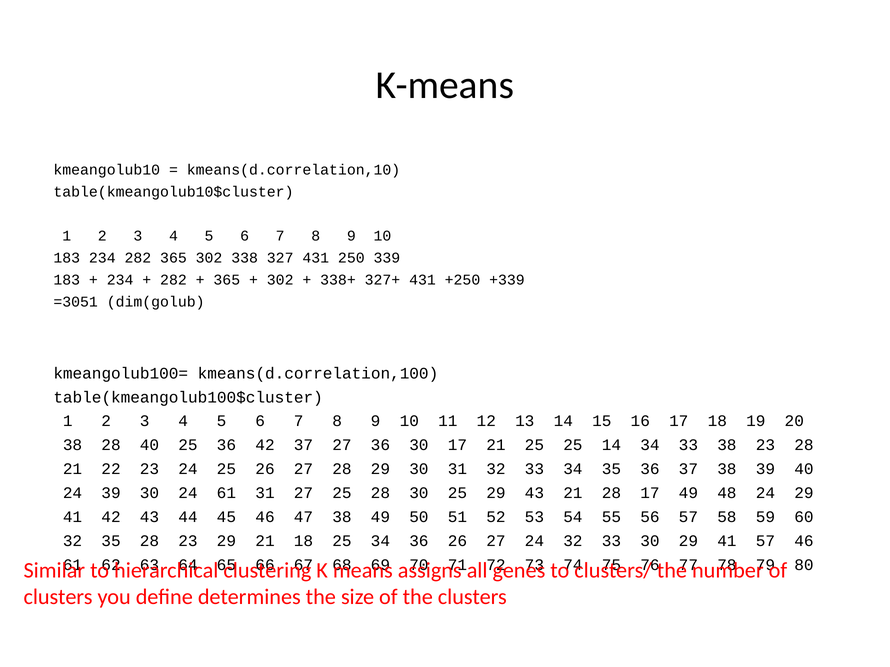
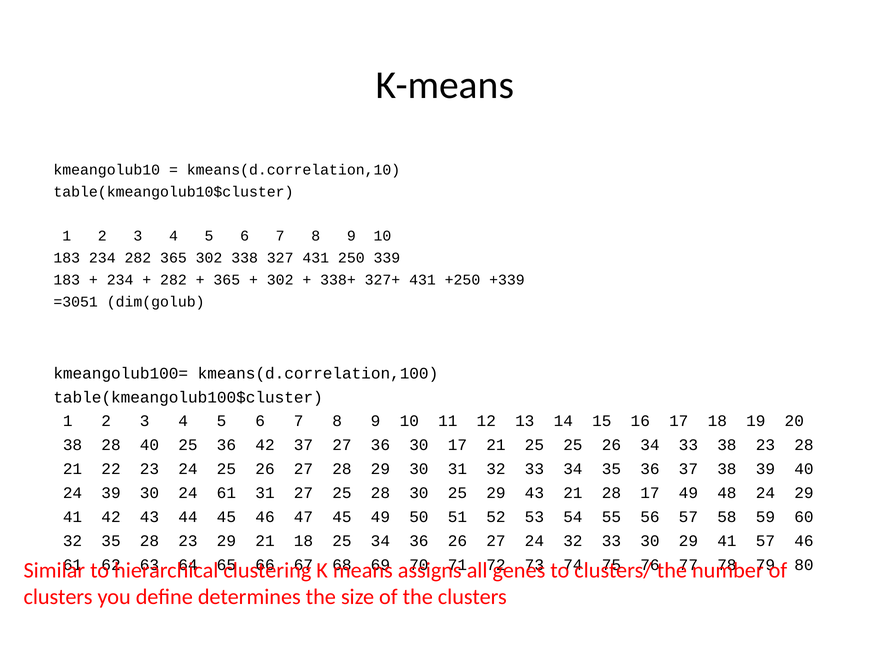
25 25 14: 14 -> 26
47 38: 38 -> 45
